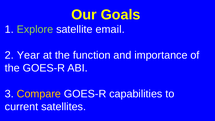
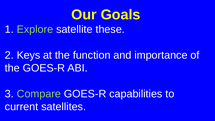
email: email -> these
Year: Year -> Keys
Compare colour: yellow -> light green
